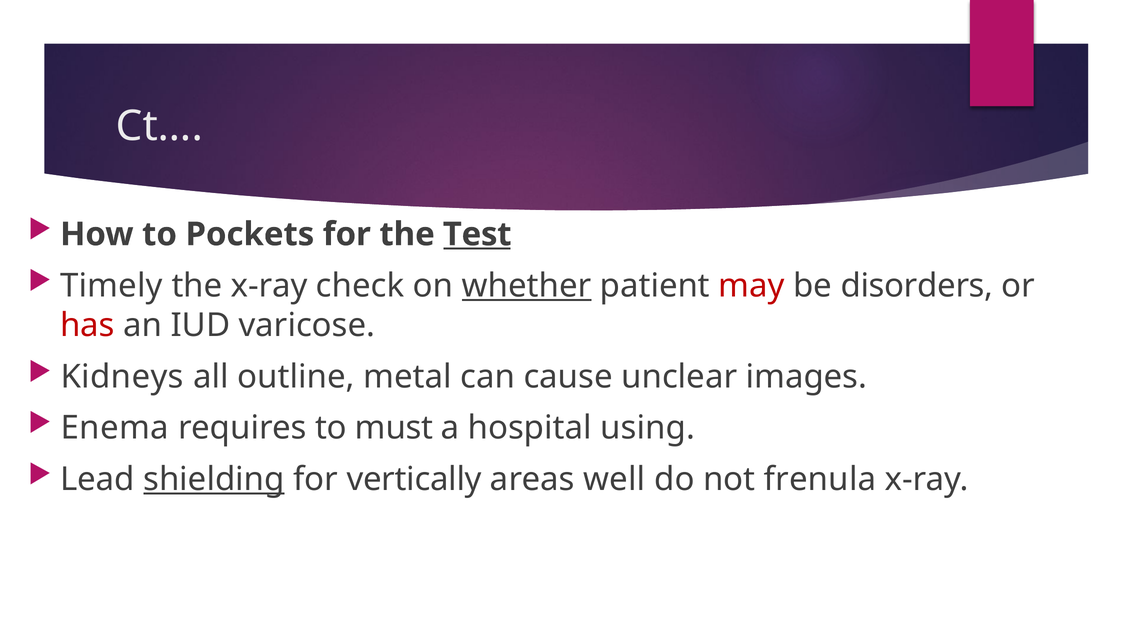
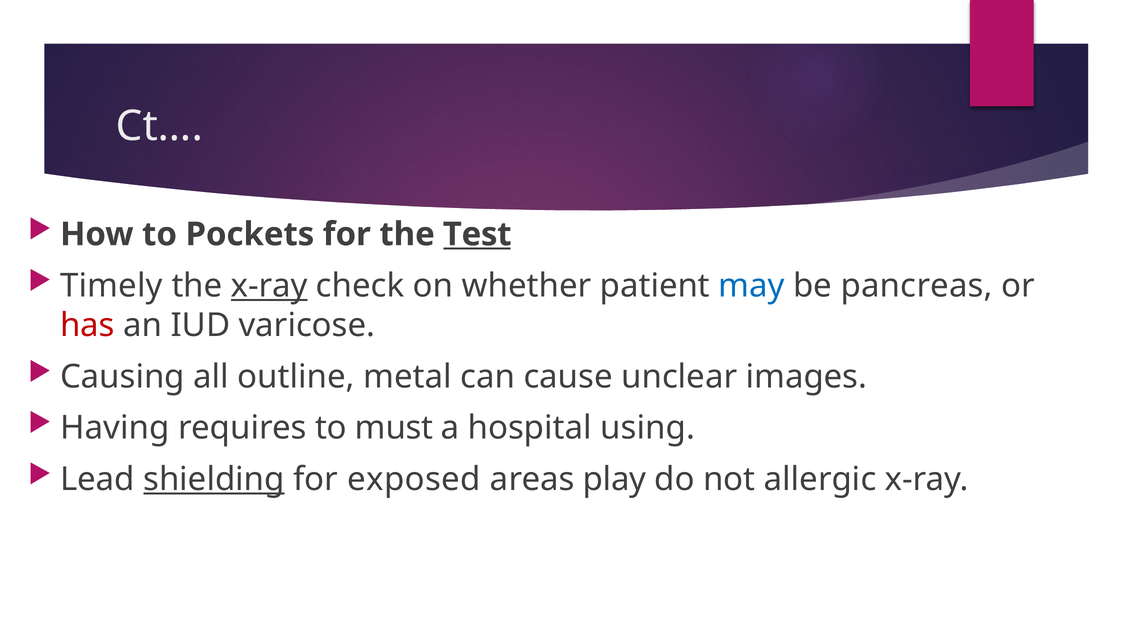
x-ray at (269, 286) underline: none -> present
whether underline: present -> none
may colour: red -> blue
disorders: disorders -> pancreas
Kidneys: Kidneys -> Causing
Enema: Enema -> Having
vertically: vertically -> exposed
well: well -> play
frenula: frenula -> allergic
